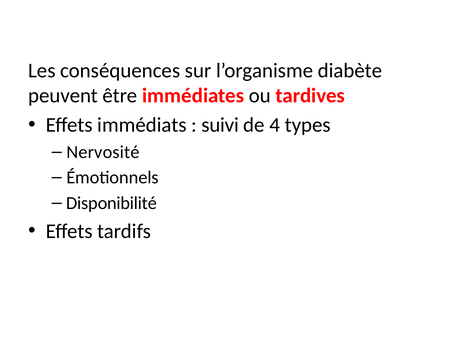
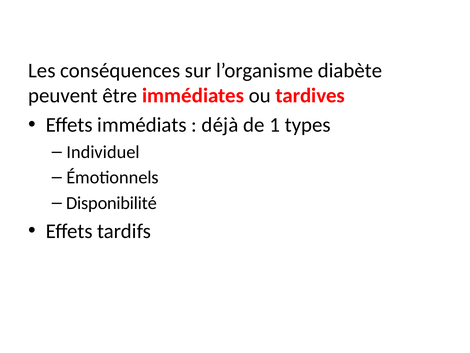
suivi: suivi -> déjà
4: 4 -> 1
Nervosité: Nervosité -> Individuel
